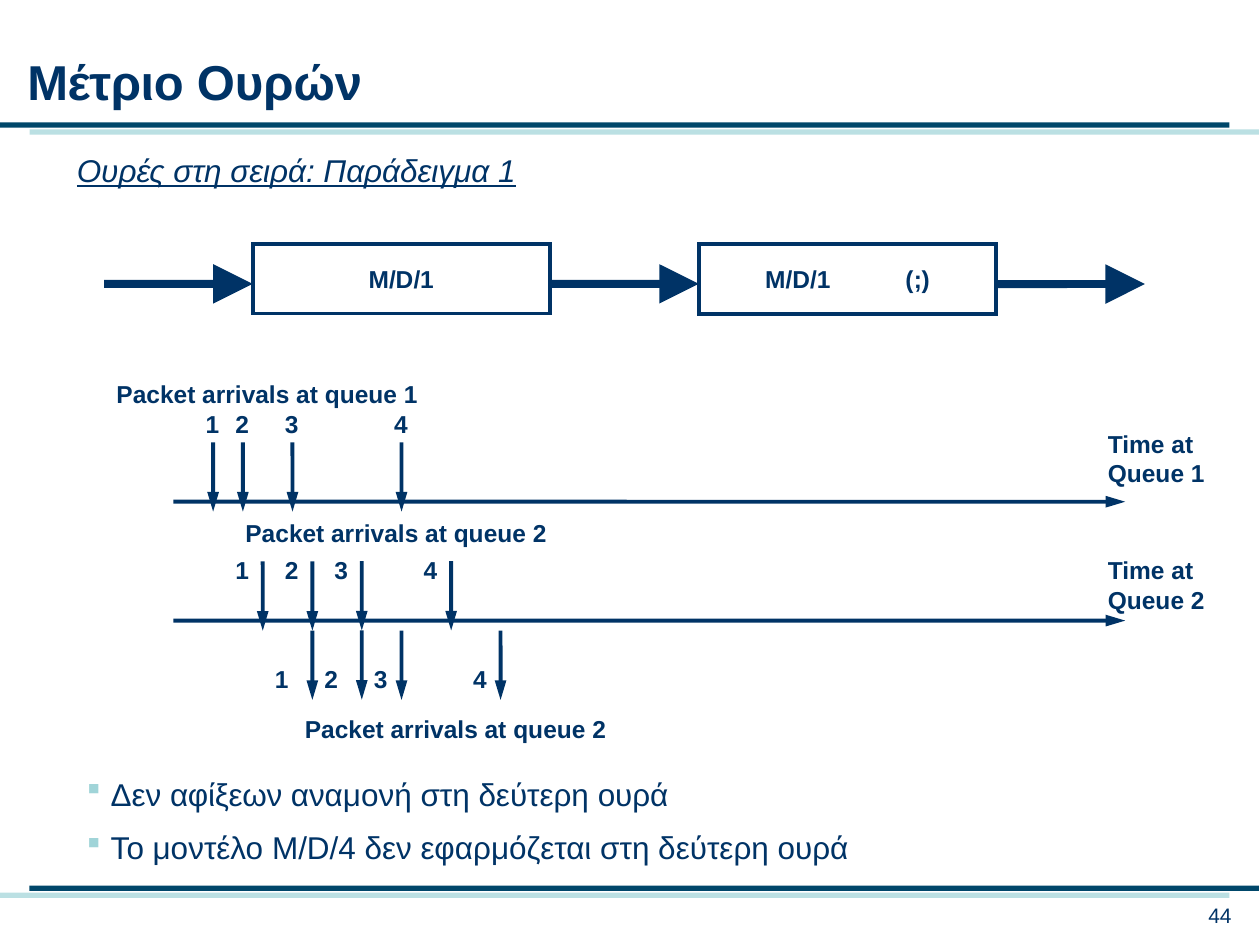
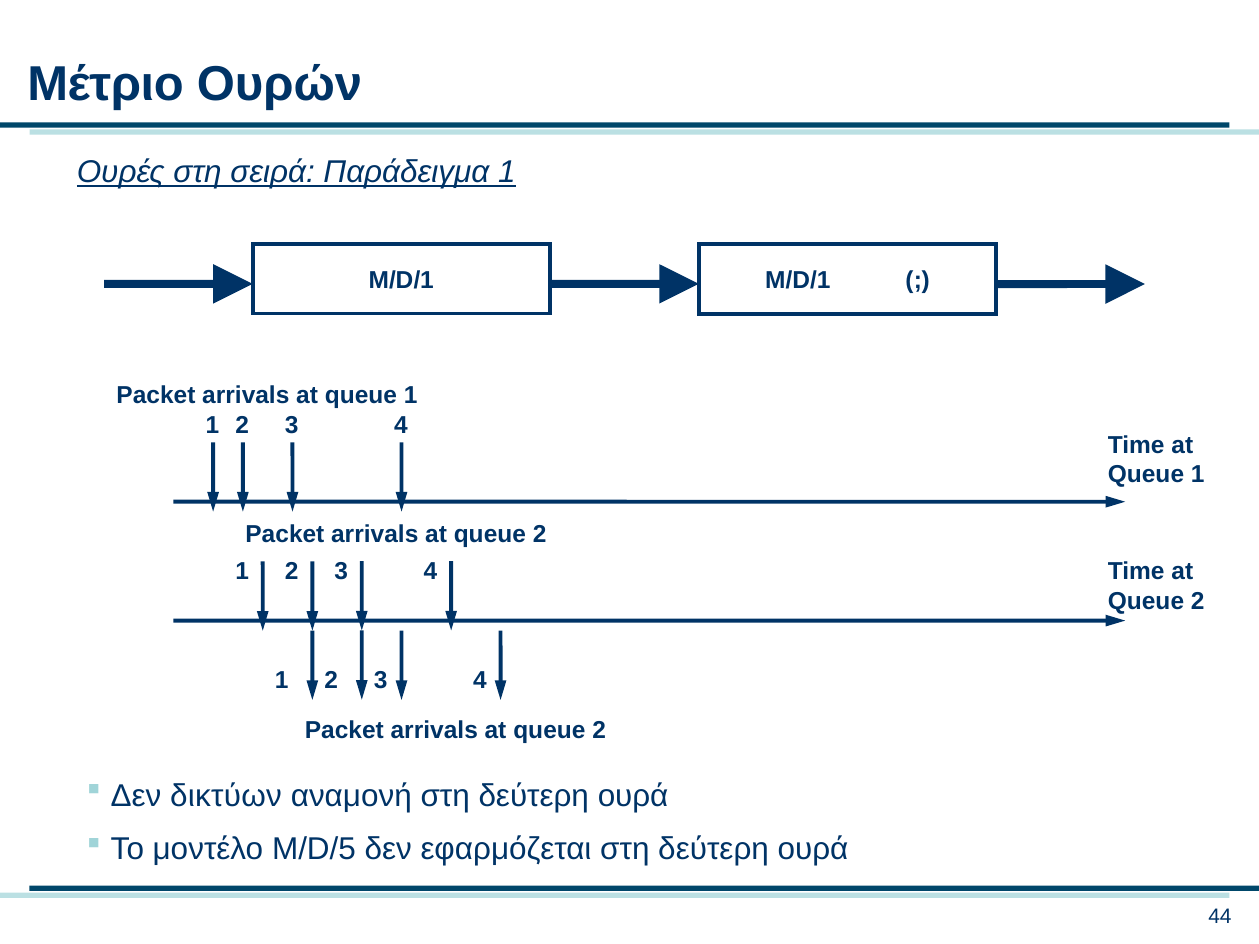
αφίξεων: αφίξεων -> δικτύων
M/D/4: M/D/4 -> M/D/5
